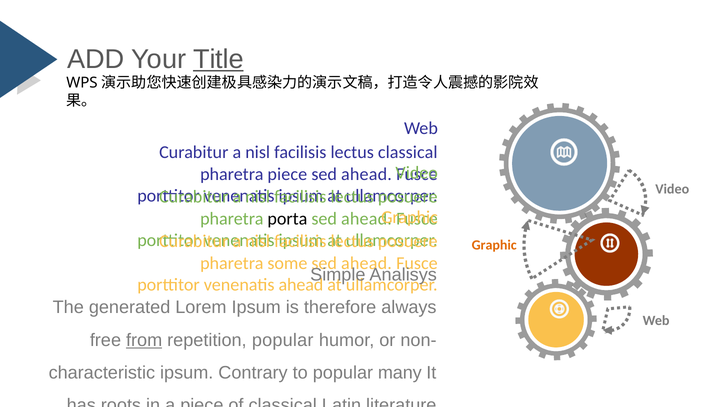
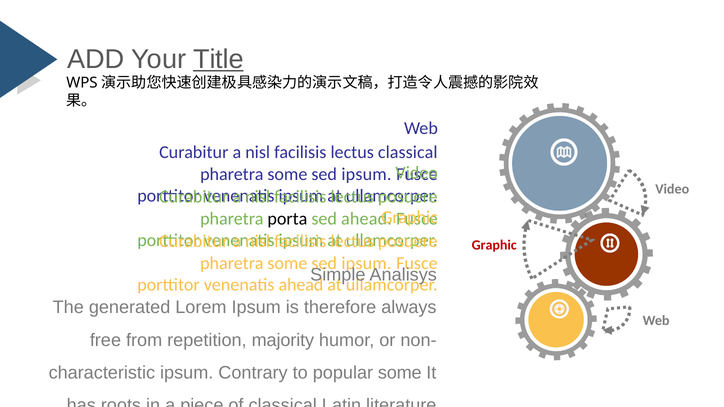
piece at (287, 174): piece -> some
ahead at (366, 174): ahead -> ipsum
Graphic at (494, 245) colour: orange -> red
ahead at (366, 263): ahead -> ipsum
from at (144, 340) underline: present -> none
repetition popular: popular -> majority
popular many: many -> some
